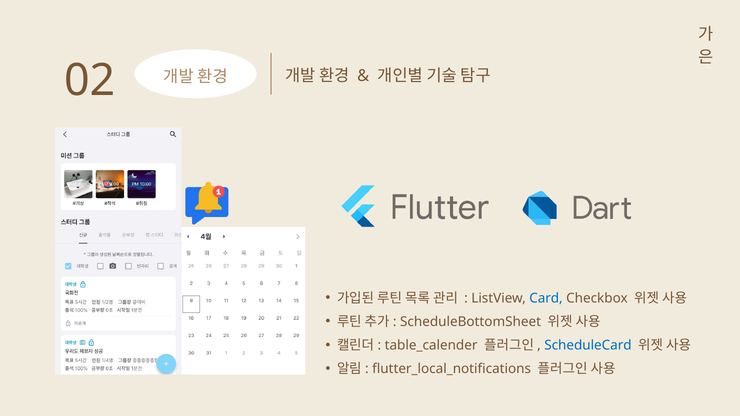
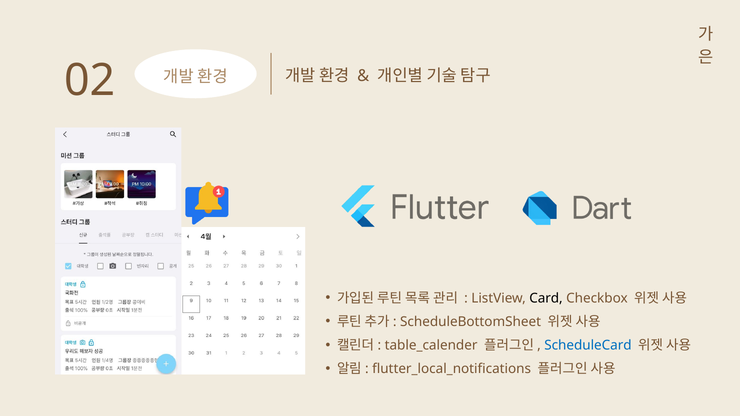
Card colour: blue -> black
